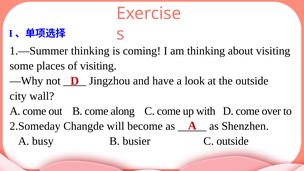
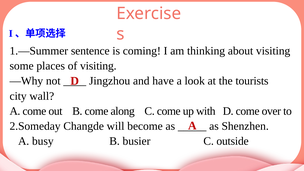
1.—Summer thinking: thinking -> sentence
the outside: outside -> tourists
